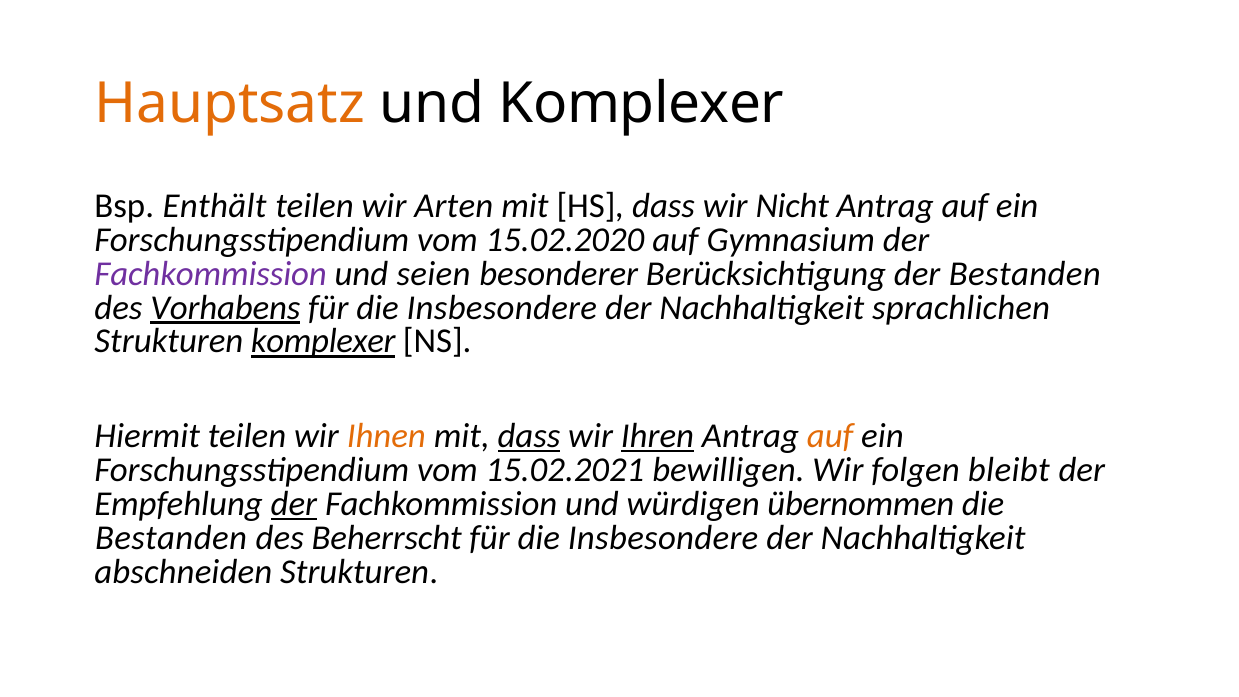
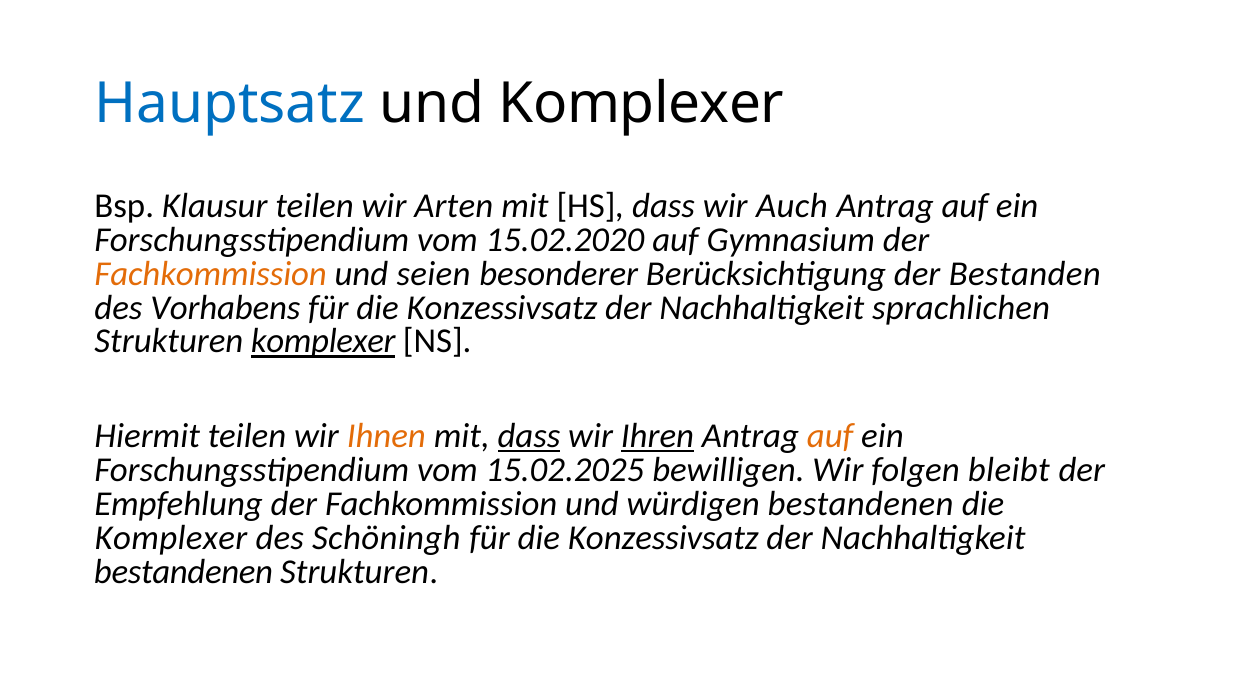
Hauptsatz colour: orange -> blue
Enthält: Enthält -> Klausur
Nicht: Nicht -> Auch
Fachkommission at (211, 274) colour: purple -> orange
Vorhabens underline: present -> none
Insbesondere at (502, 308): Insbesondere -> Konzessivsatz
15.02.2021: 15.02.2021 -> 15.02.2025
der at (294, 504) underline: present -> none
würdigen übernommen: übernommen -> bestandenen
Bestanden at (171, 538): Bestanden -> Komplexer
Beherrscht: Beherrscht -> Schöningh
Insbesondere at (663, 538): Insbesondere -> Konzessivsatz
abschneiden at (183, 572): abschneiden -> bestandenen
